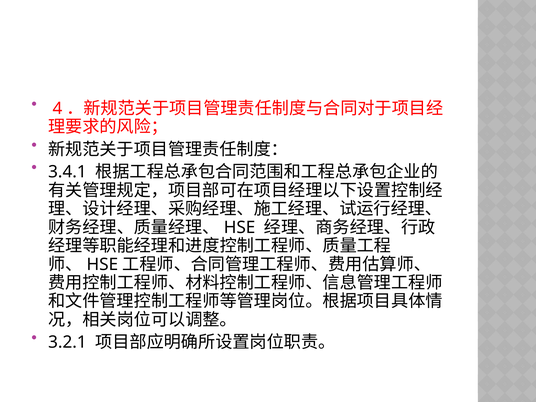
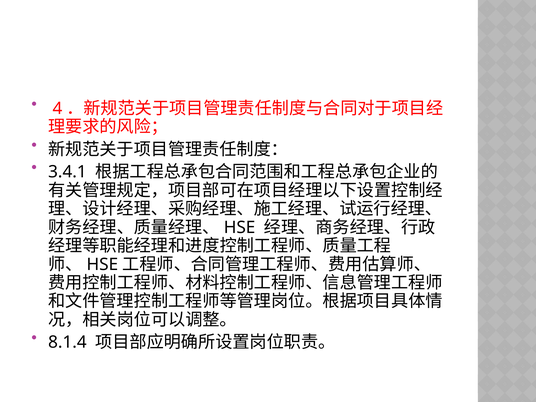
3.2.1: 3.2.1 -> 8.1.4
